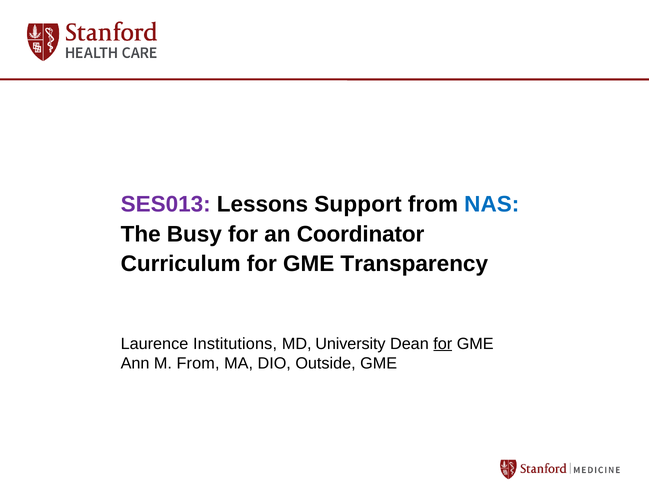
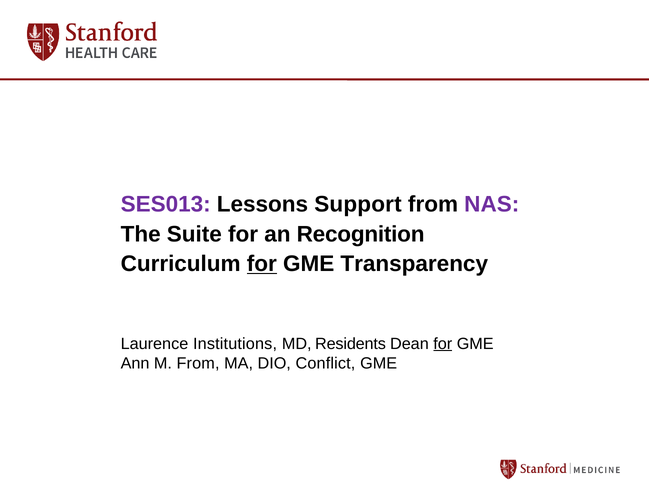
NAS colour: blue -> purple
Busy: Busy -> Suite
Coordinator: Coordinator -> Recognition
for at (262, 264) underline: none -> present
University: University -> Residents
Outside: Outside -> Conflict
